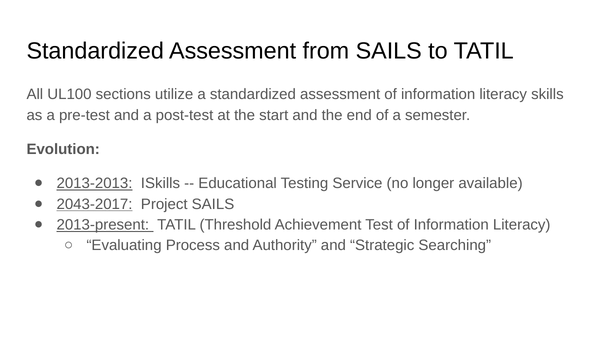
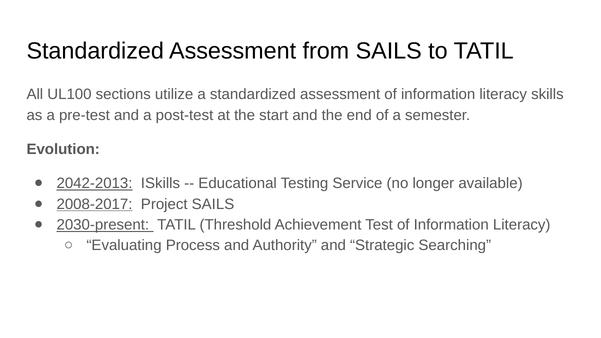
2013-2013: 2013-2013 -> 2042-2013
2043-2017: 2043-2017 -> 2008-2017
2013-present: 2013-present -> 2030-present
